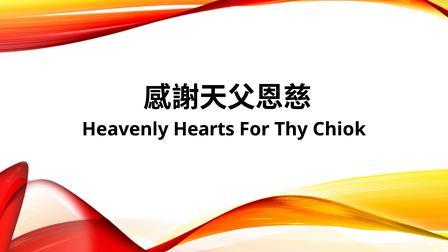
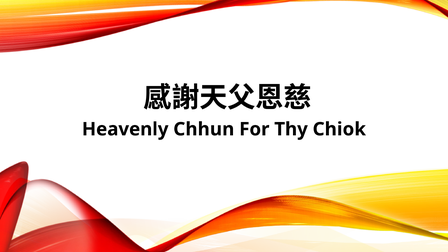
Hearts: Hearts -> Chhun
